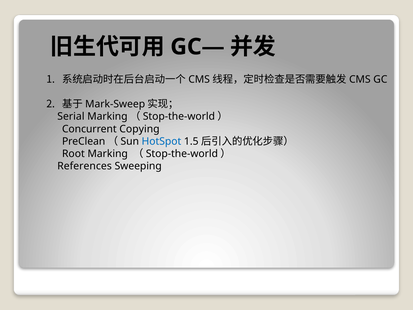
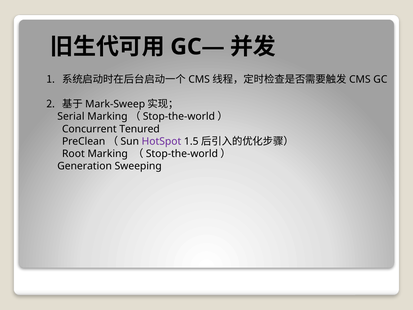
Copying: Copying -> Tenured
HotSpot colour: blue -> purple
References: References -> Generation
